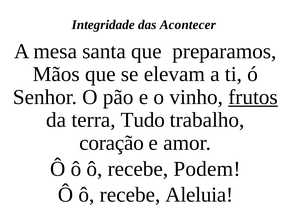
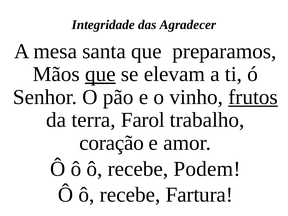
Acontecer: Acontecer -> Agradecer
que at (100, 74) underline: none -> present
Tudo: Tudo -> Farol
Aleluia: Aleluia -> Fartura
